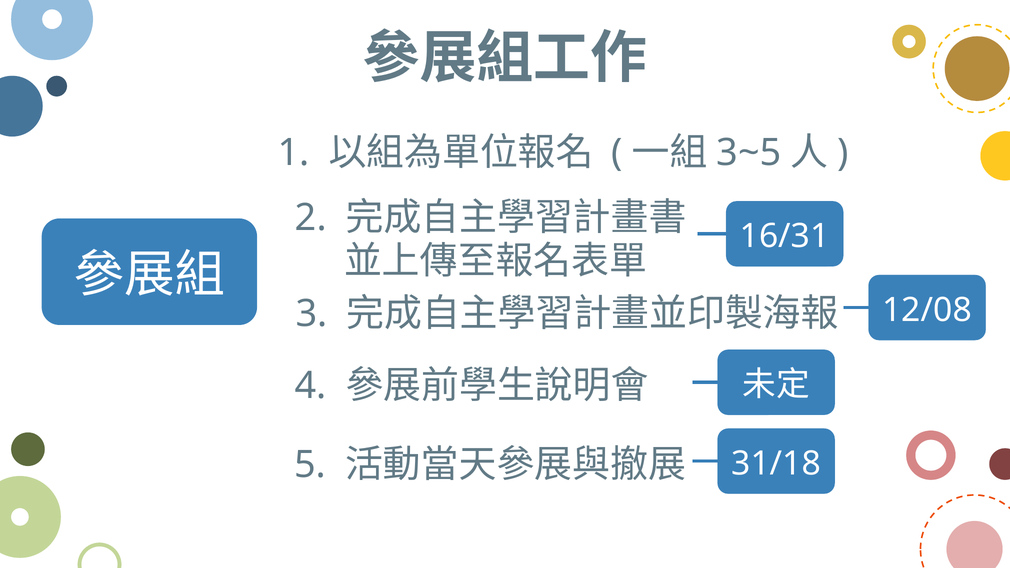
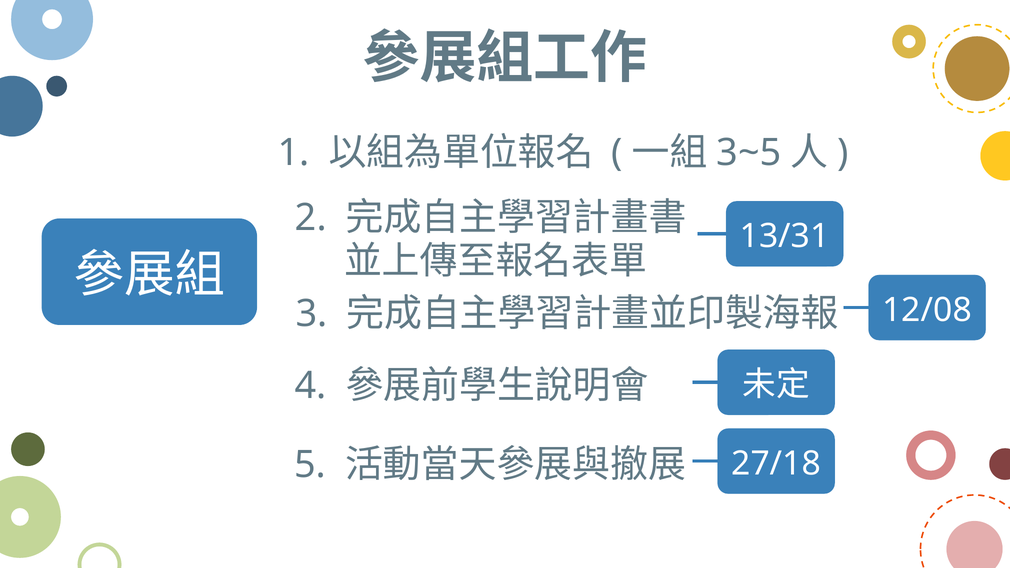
16/31: 16/31 -> 13/31
31/18: 31/18 -> 27/18
